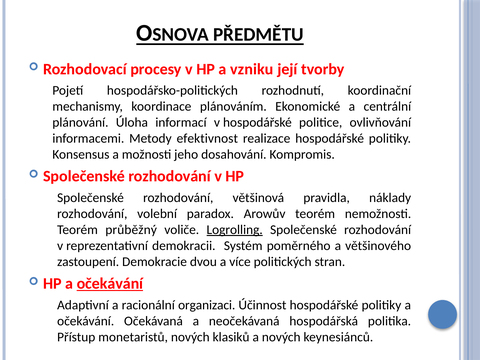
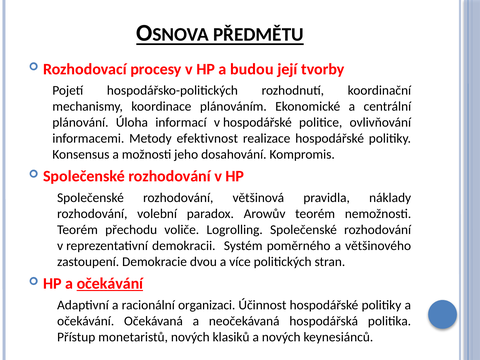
vzniku: vzniku -> budou
průběžný: průběžný -> přechodu
Logrolling underline: present -> none
